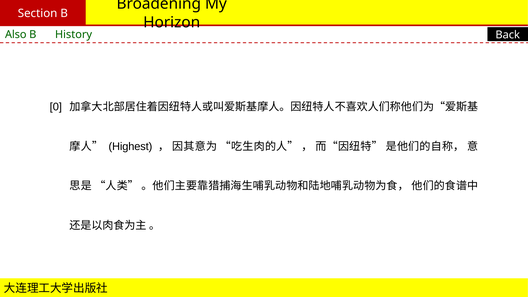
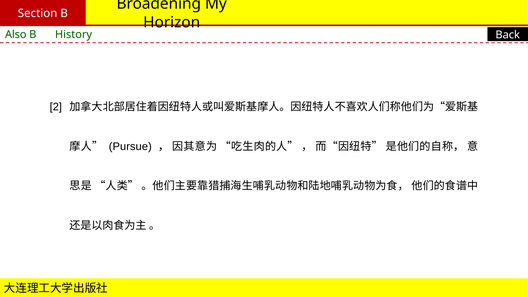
0: 0 -> 2
Highest: Highest -> Pursue
